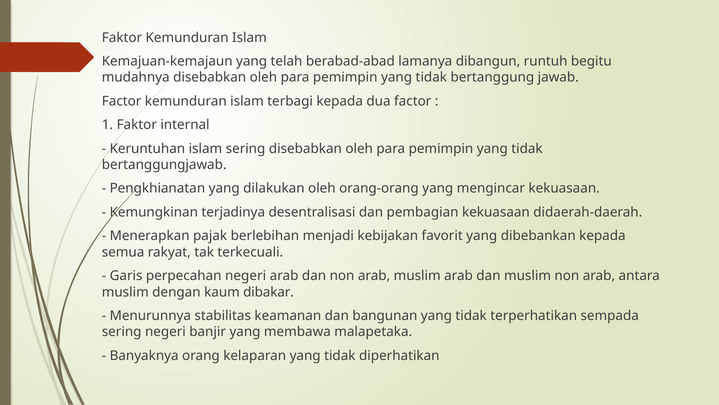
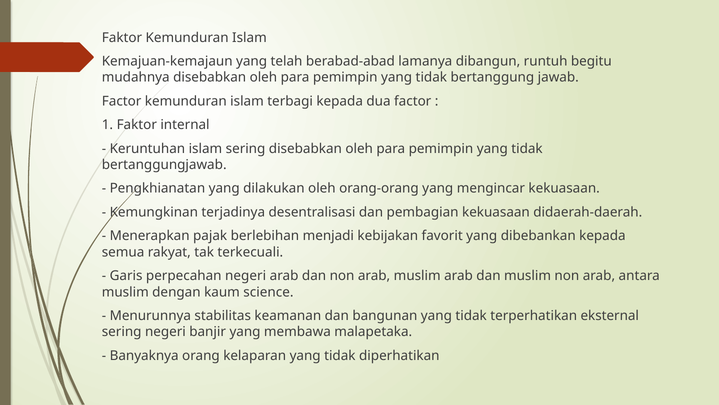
dibakar: dibakar -> science
sempada: sempada -> eksternal
